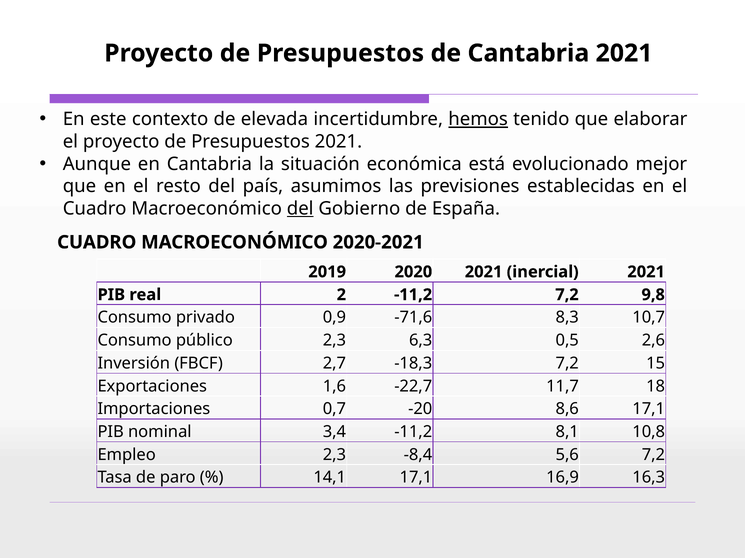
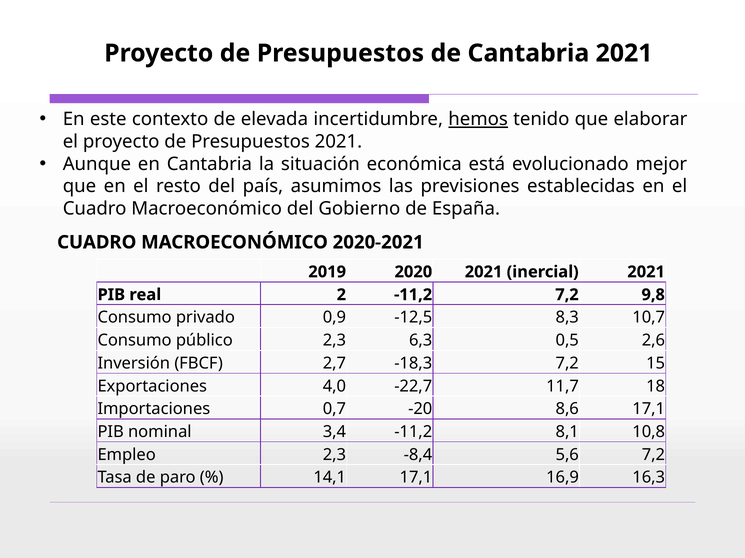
del at (300, 209) underline: present -> none
-71,6: -71,6 -> -12,5
1,6: 1,6 -> 4,0
